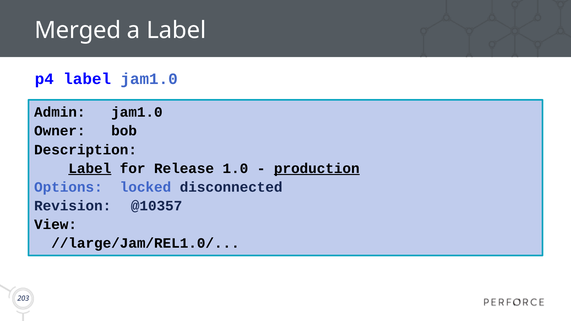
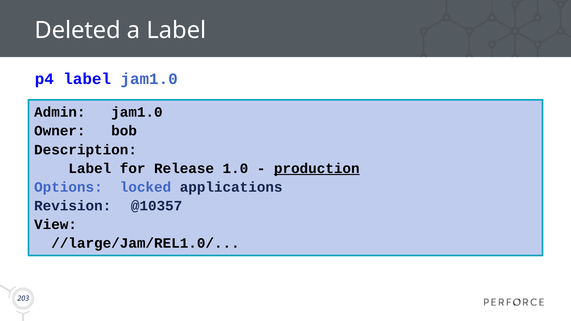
Merged: Merged -> Deleted
Label at (90, 168) underline: present -> none
disconnected: disconnected -> applications
